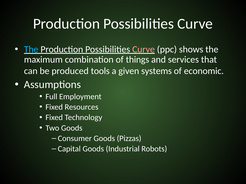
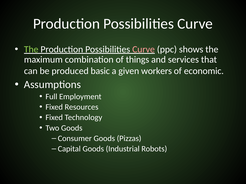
The at (31, 49) colour: light blue -> light green
tools: tools -> basic
systems: systems -> workers
